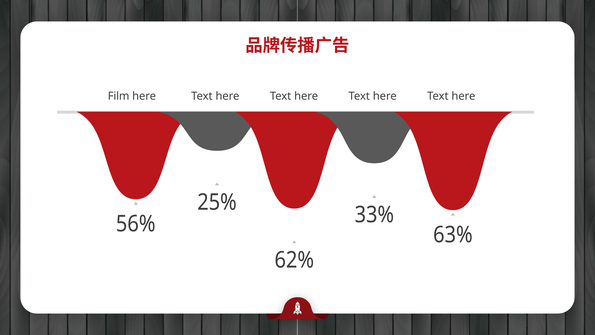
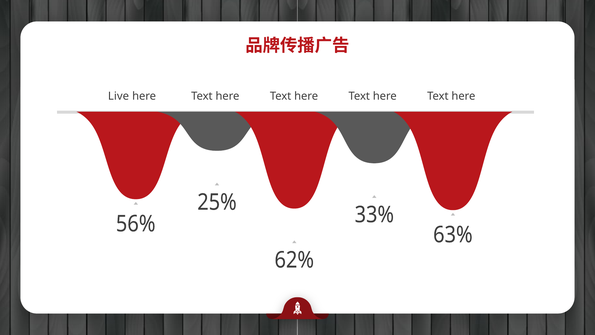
Film: Film -> Live
